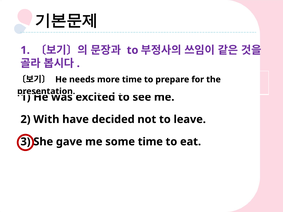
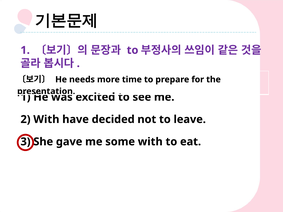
some time: time -> with
